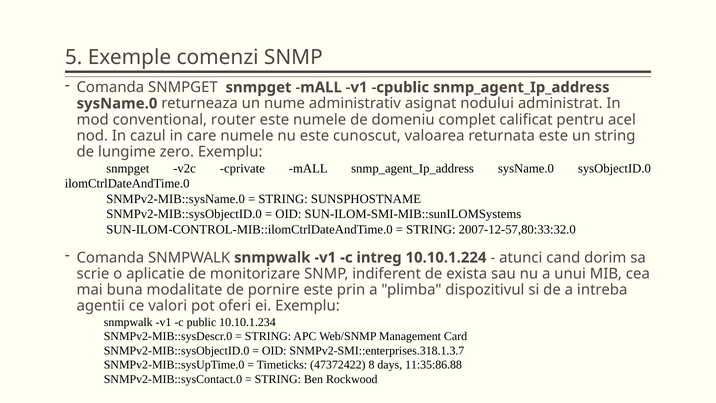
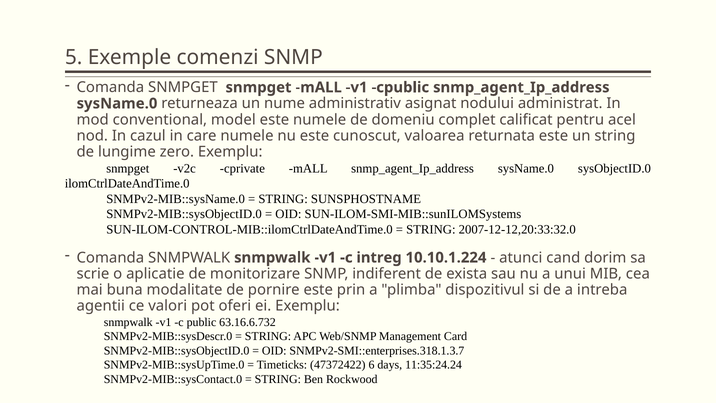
router: router -> model
2007-12-57,80:33:32.0: 2007-12-57,80:33:32.0 -> 2007-12-12,20:33:32.0
10.10.1.234: 10.10.1.234 -> 63.16.6.732
8: 8 -> 6
11:35:86.88: 11:35:86.88 -> 11:35:24.24
